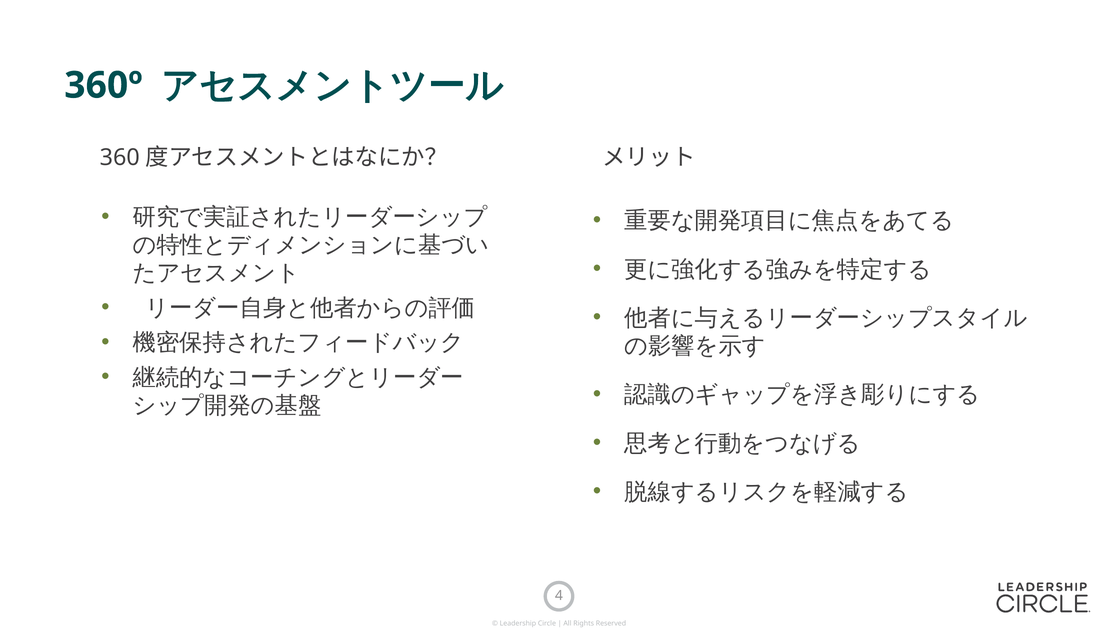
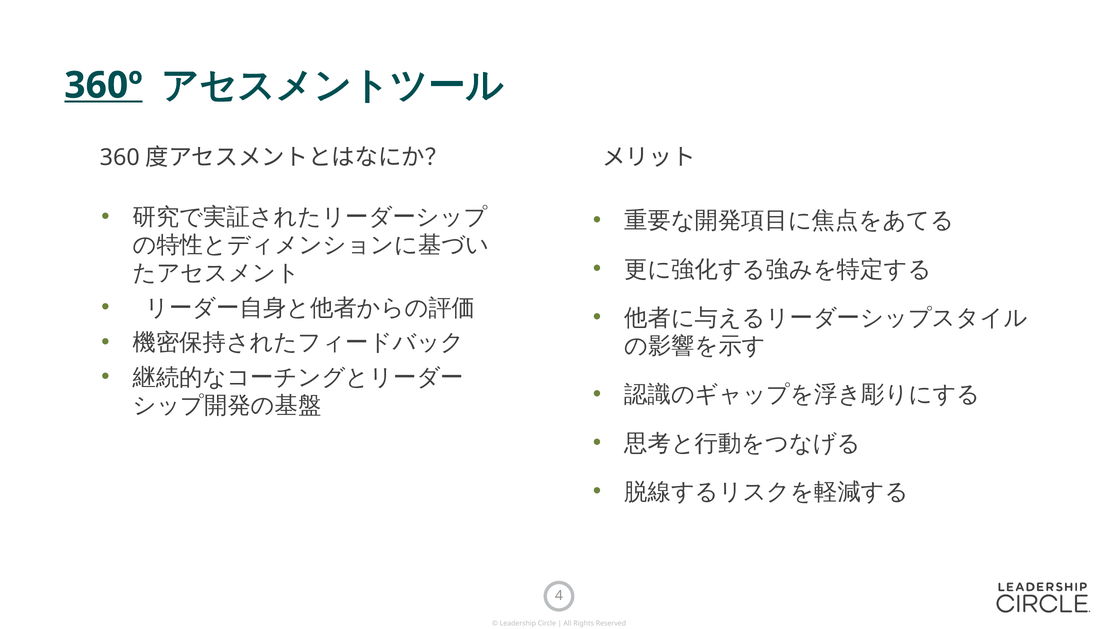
360º underline: none -> present
